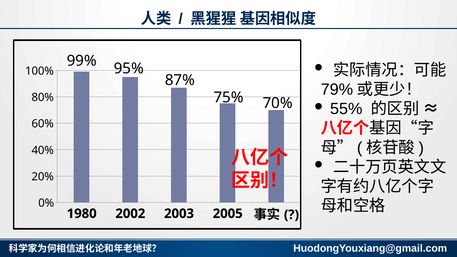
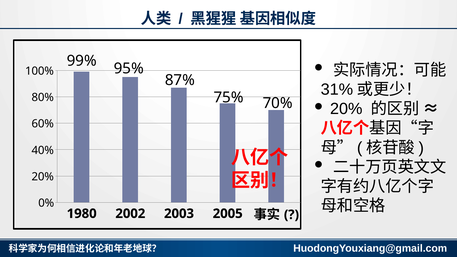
79%: 79% -> 31%
55% at (346, 109): 55% -> 20%
